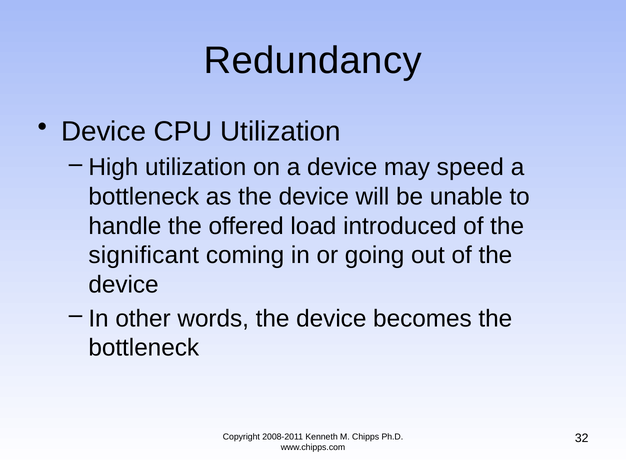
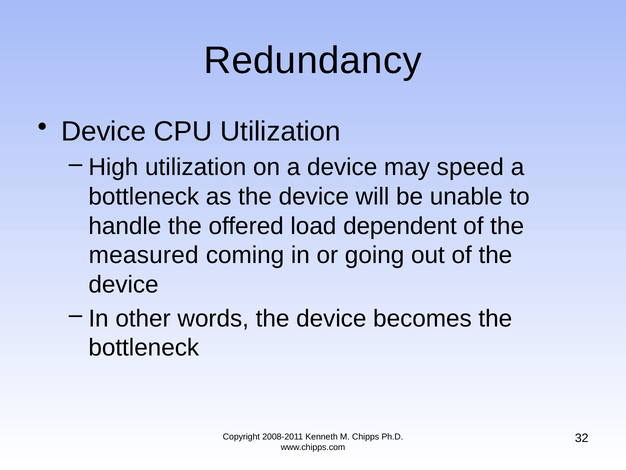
introduced: introduced -> dependent
significant: significant -> measured
